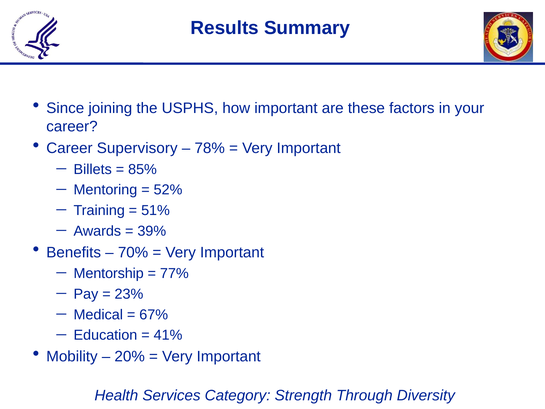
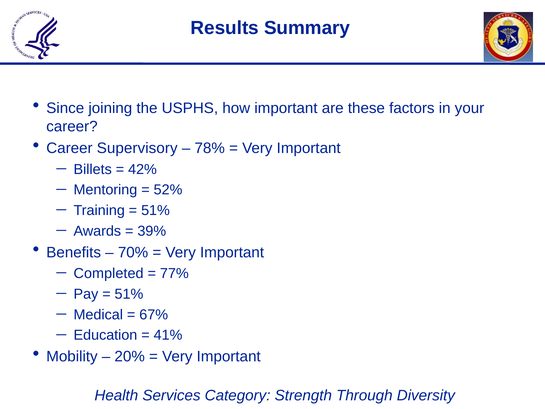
85%: 85% -> 42%
Mentorship: Mentorship -> Completed
23% at (129, 294): 23% -> 51%
